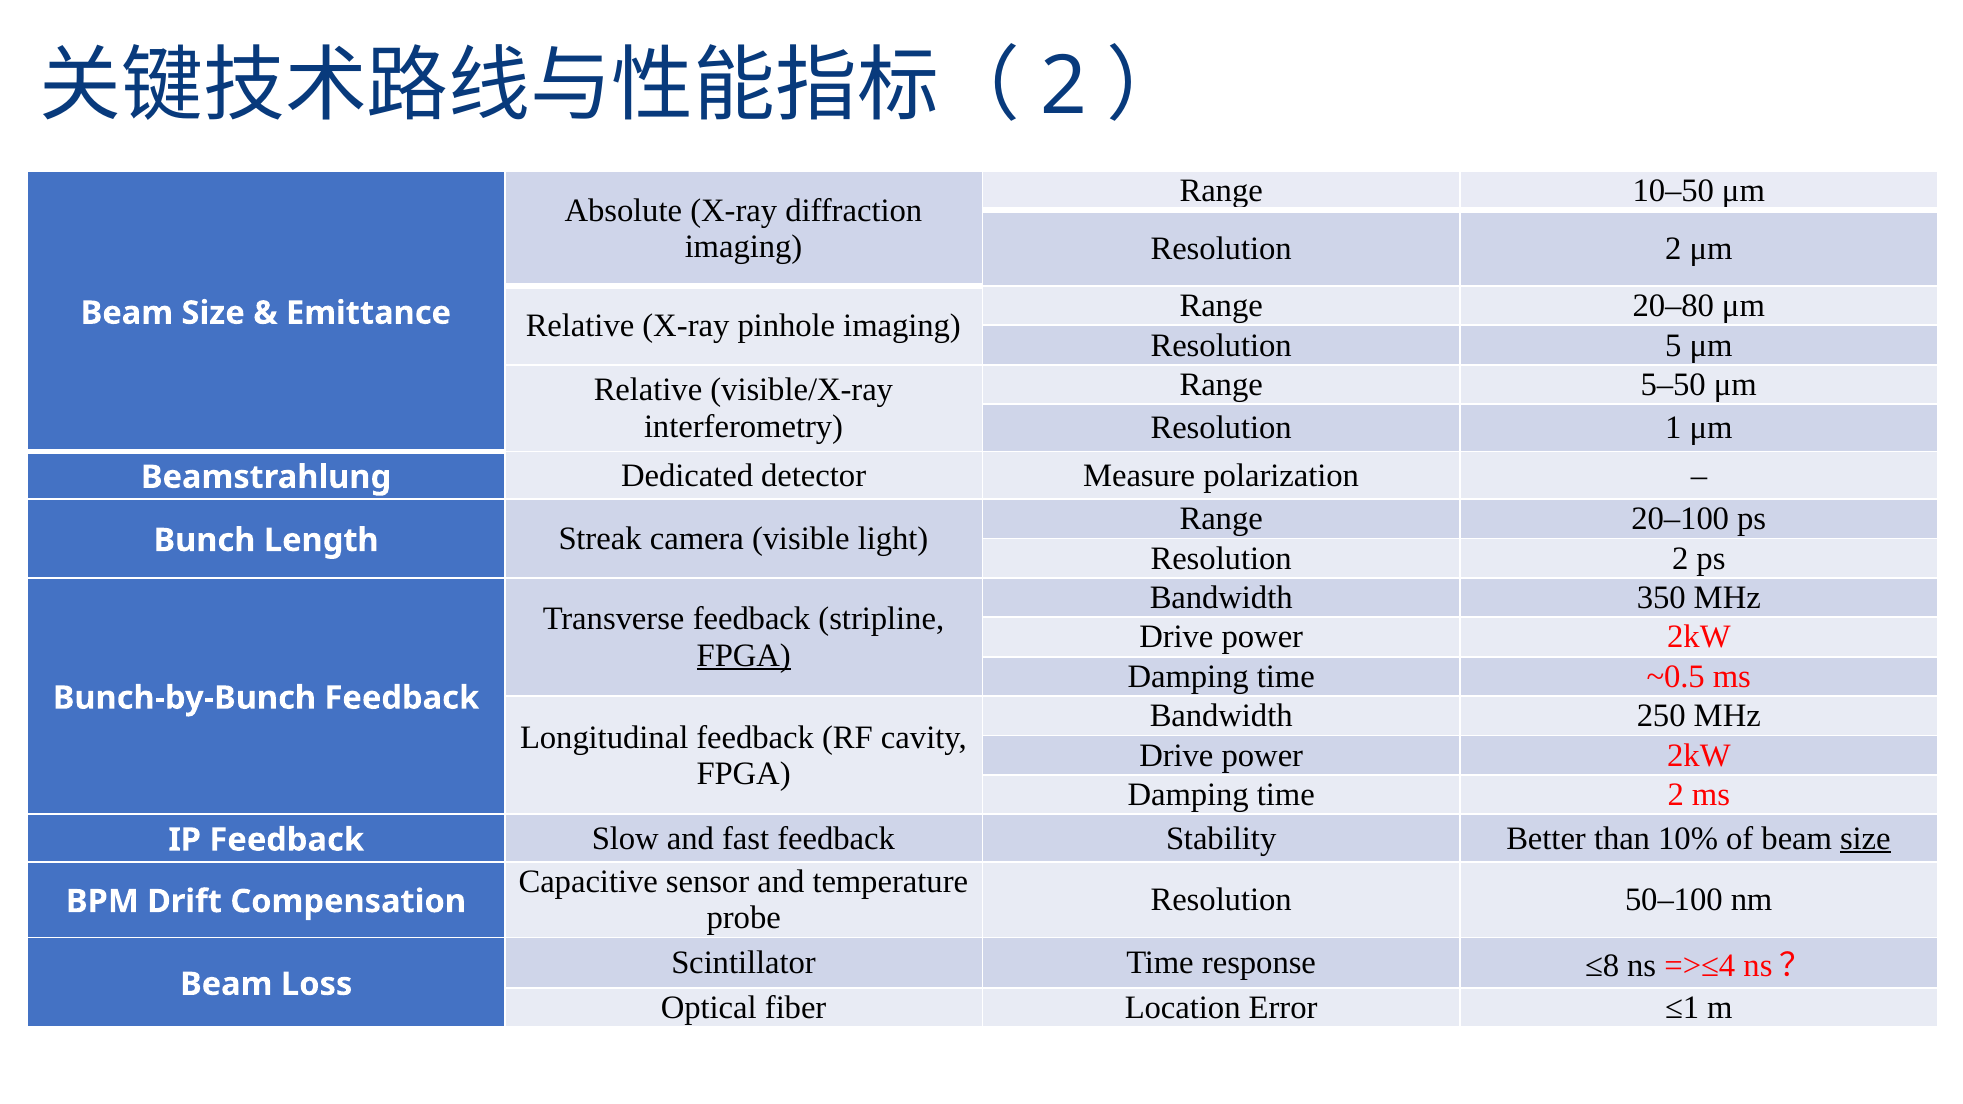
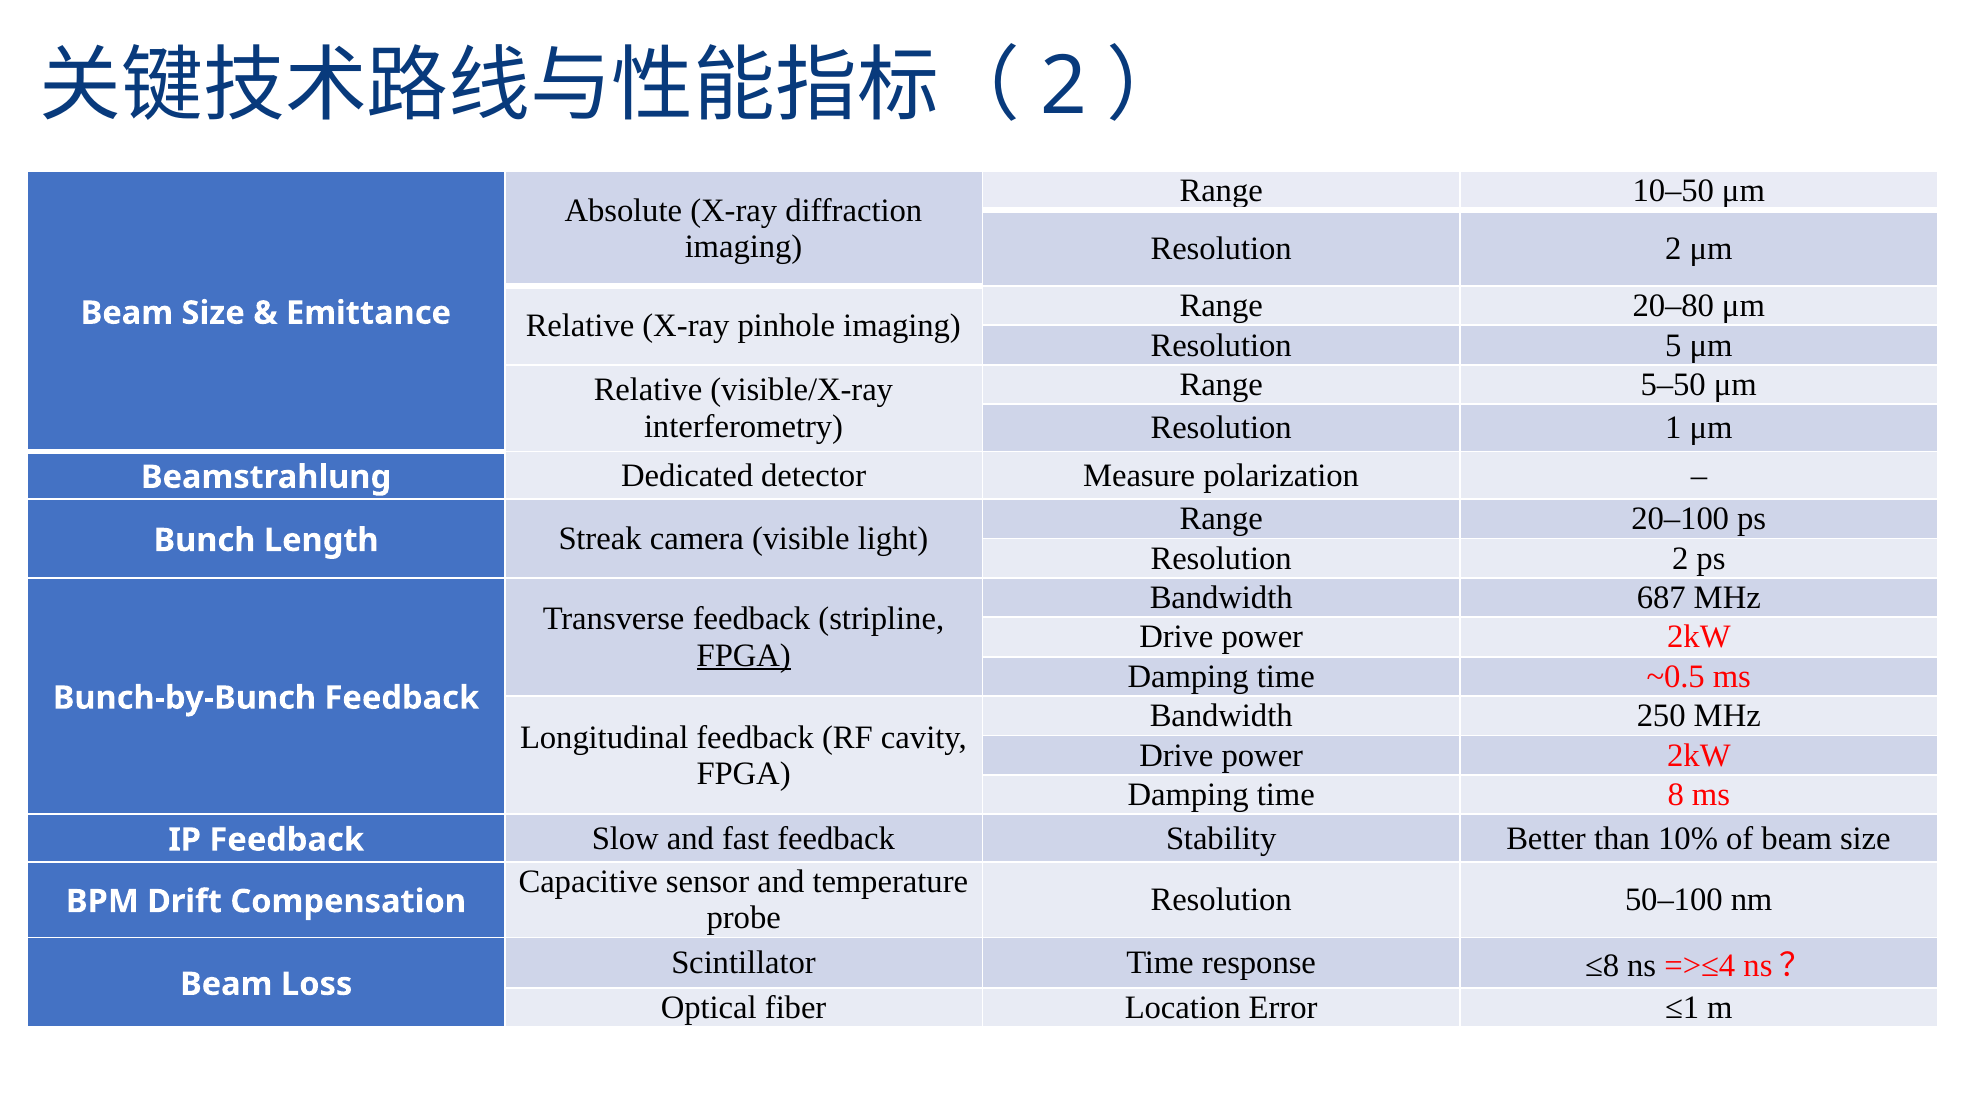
350: 350 -> 687
time 2: 2 -> 8
size at (1865, 838) underline: present -> none
